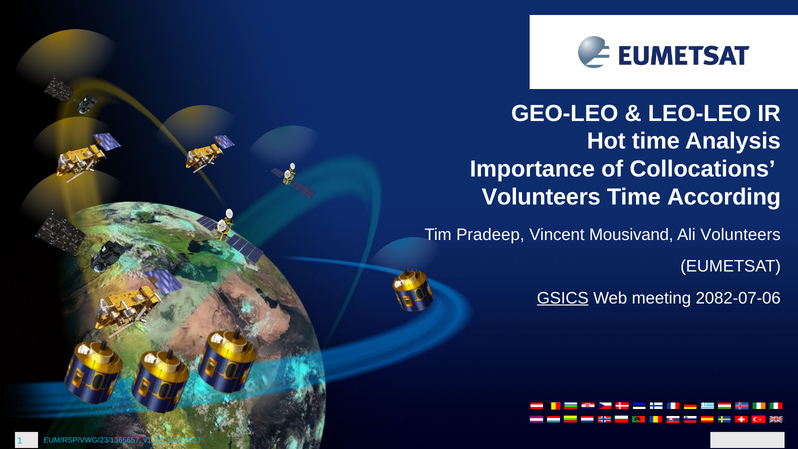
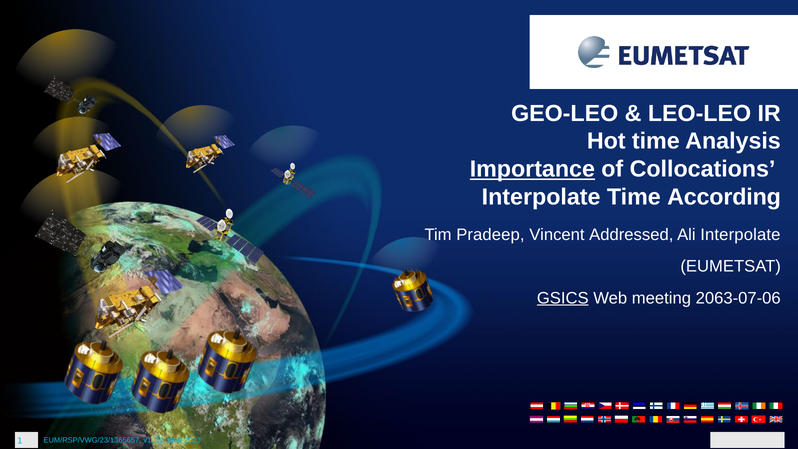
Importance underline: none -> present
Volunteers at (541, 197): Volunteers -> Interpolate
Mousivand: Mousivand -> Addressed
Ali Volunteers: Volunteers -> Interpolate
2082-07-06: 2082-07-06 -> 2063-07-06
